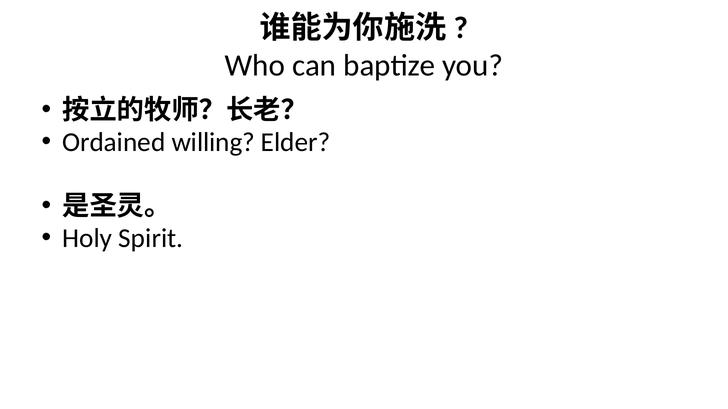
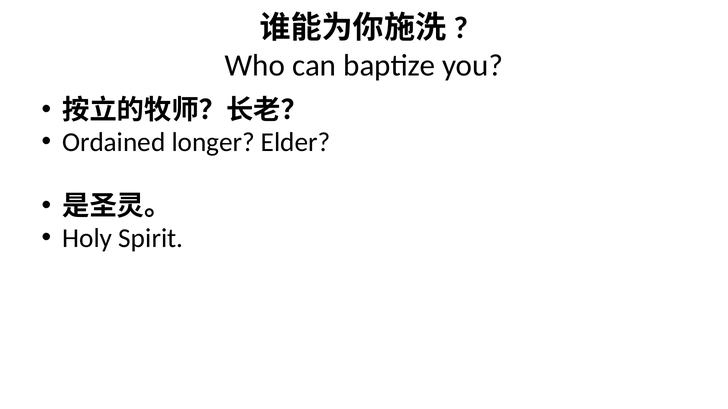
willing: willing -> longer
